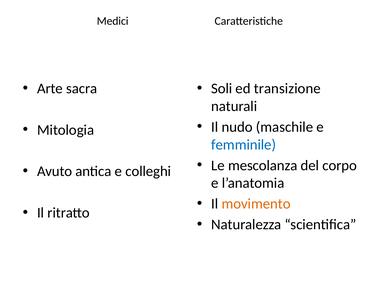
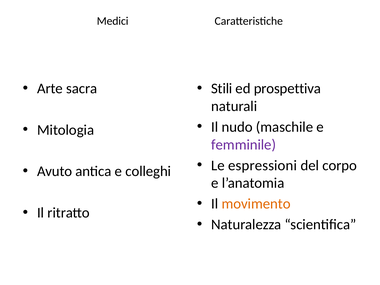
Soli: Soli -> Stili
transizione: transizione -> prospettiva
femminile colour: blue -> purple
mescolanza: mescolanza -> espressioni
